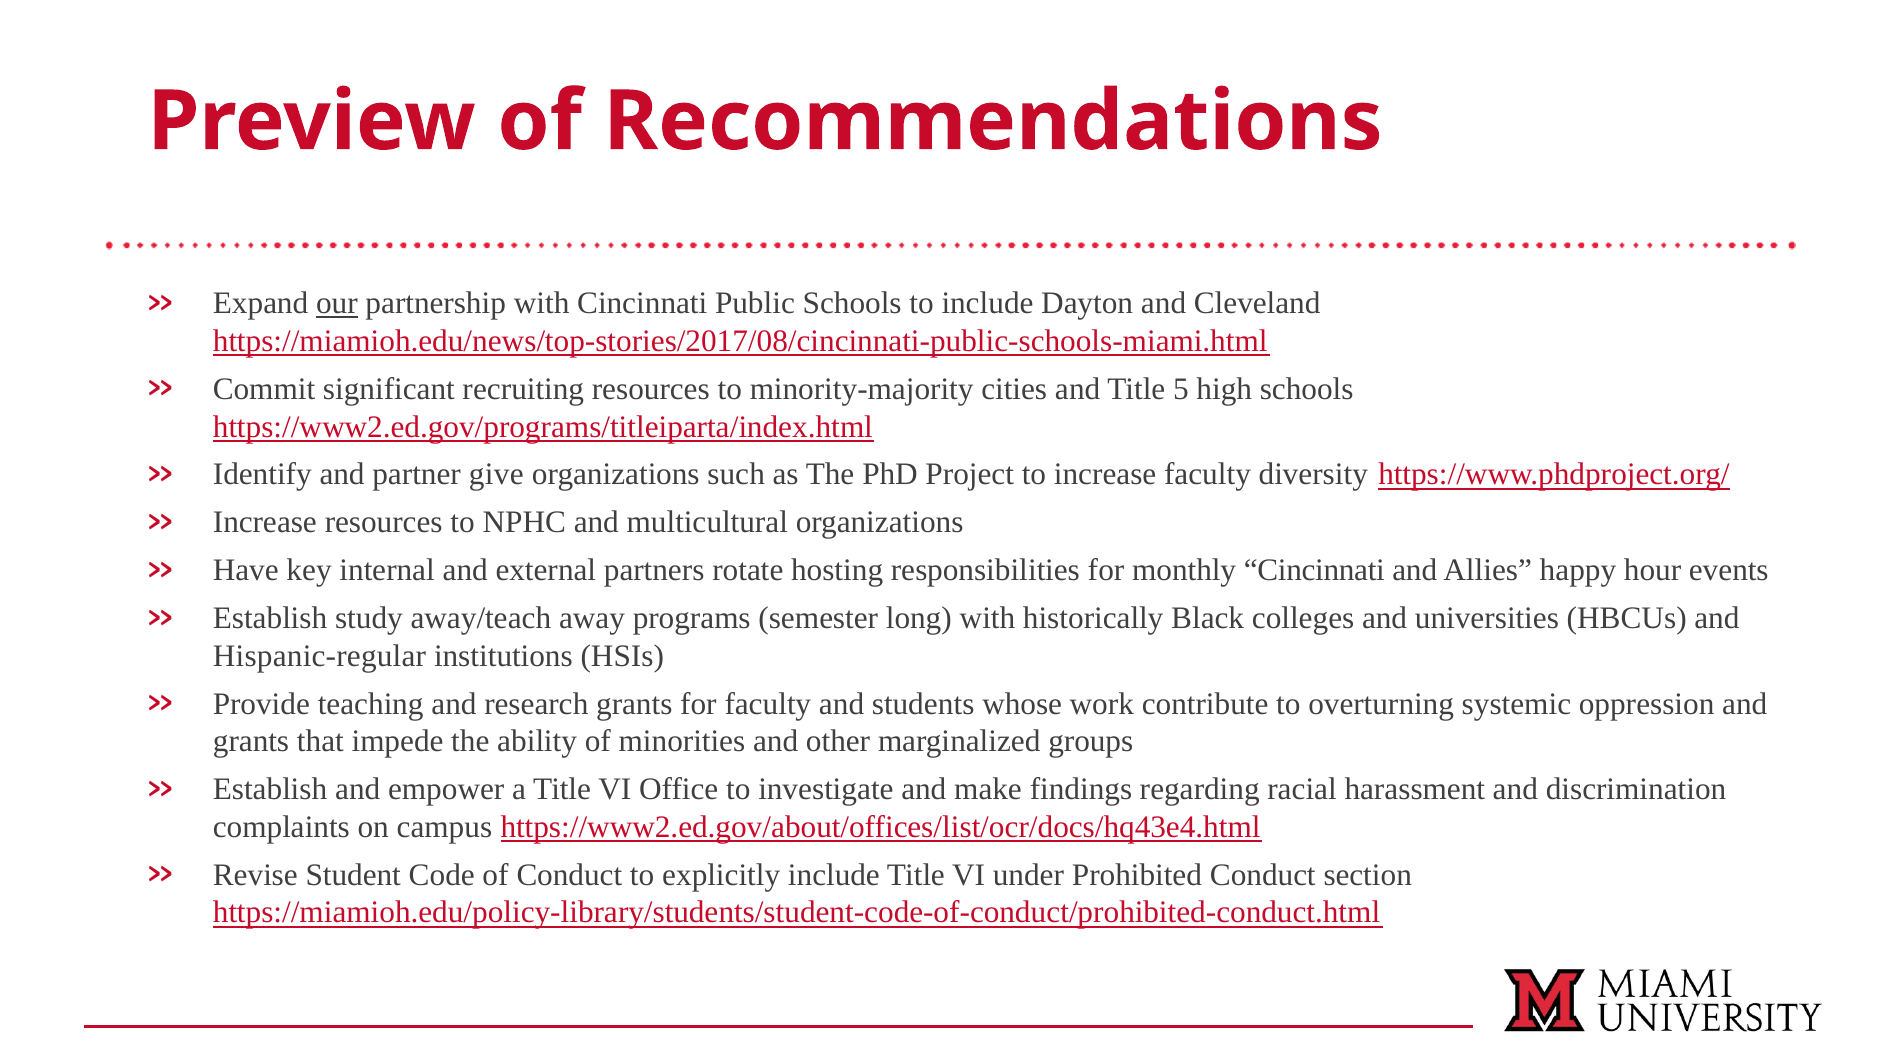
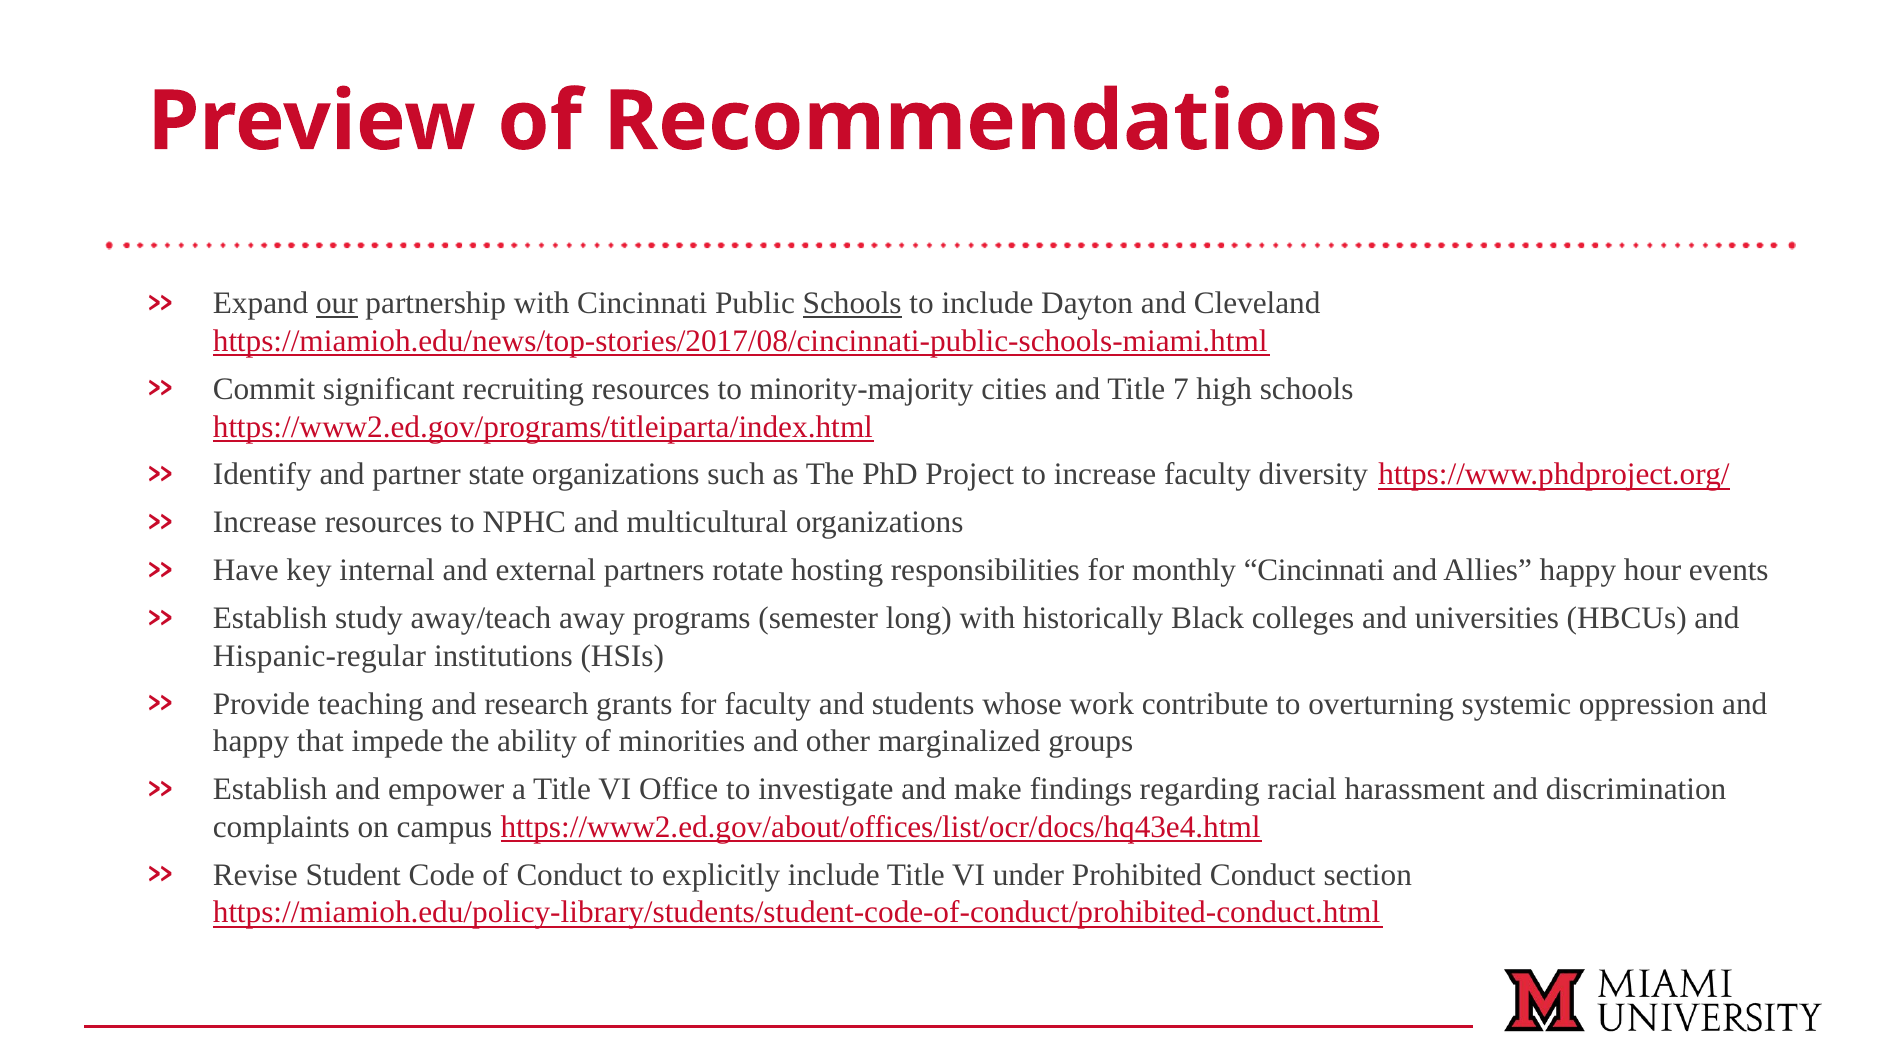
Schools at (852, 304) underline: none -> present
5: 5 -> 7
give: give -> state
grants at (251, 742): grants -> happy
